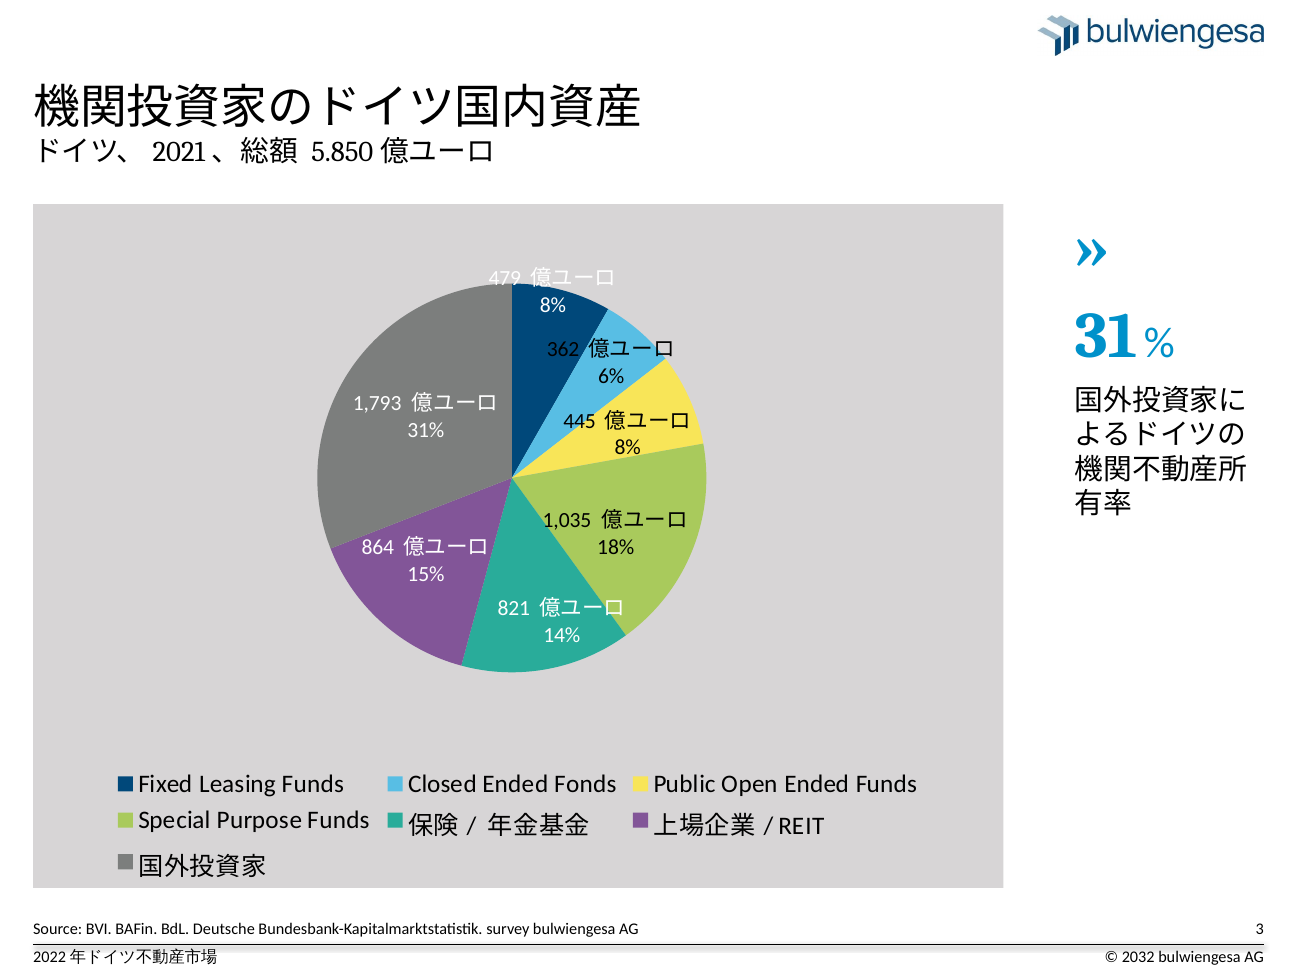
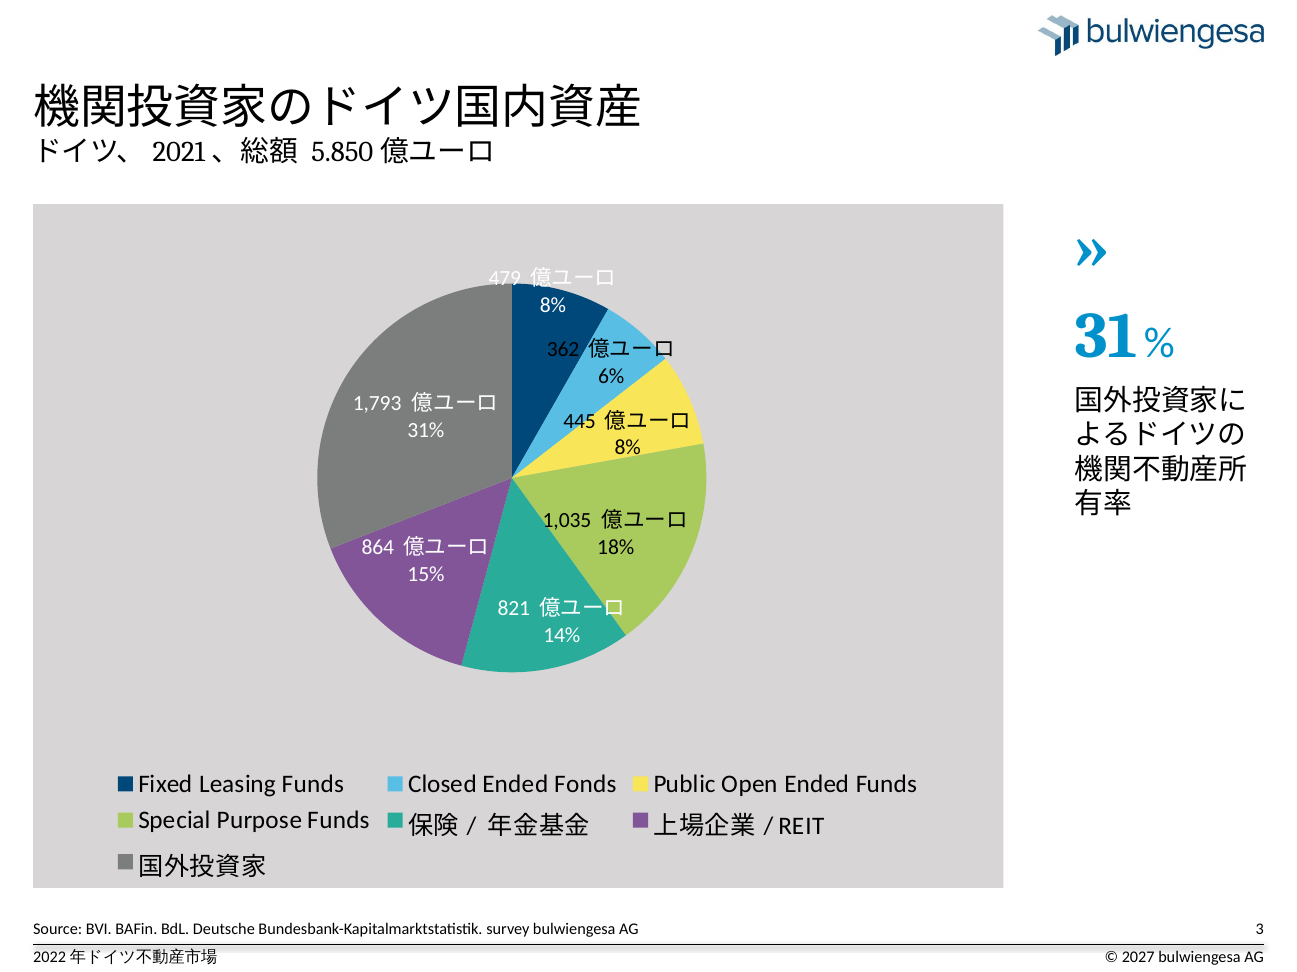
2032: 2032 -> 2027
